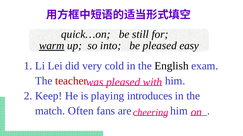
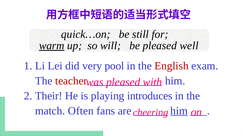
into: into -> will
easy: easy -> well
cold: cold -> pool
English colour: black -> red
Keep: Keep -> Their
him at (179, 111) underline: none -> present
